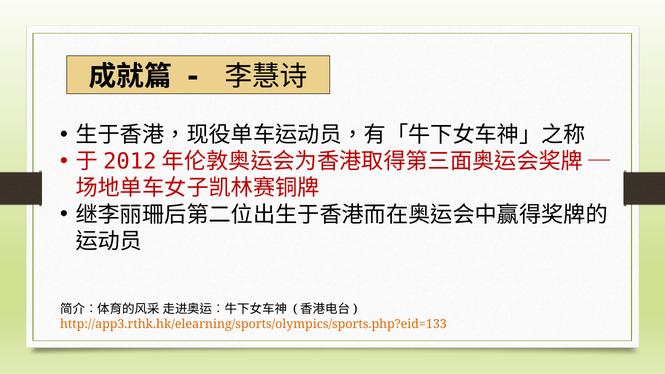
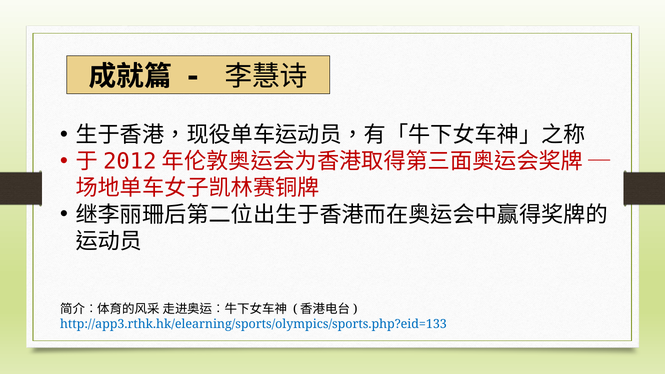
http://app3.rthk.hk/elearning/sports/olympics/sports.php?eid=133 colour: orange -> blue
